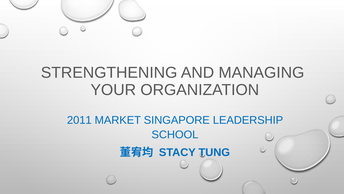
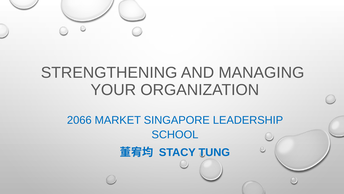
2011: 2011 -> 2066
